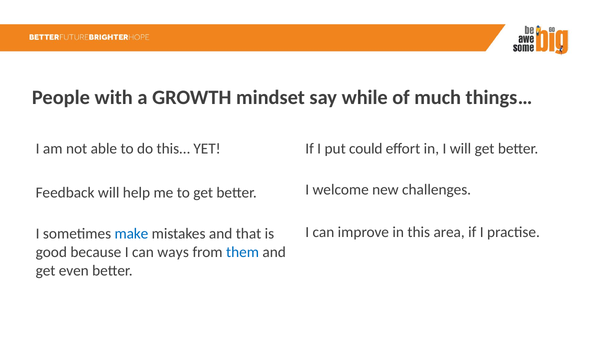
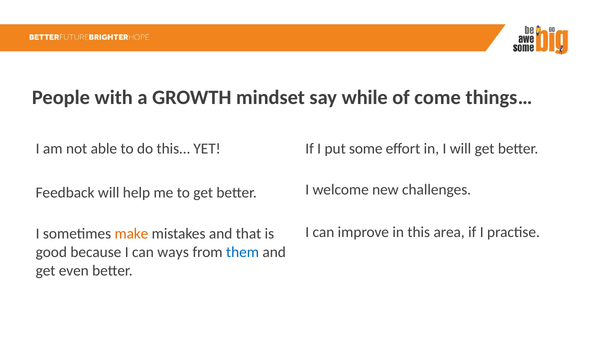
much: much -> come
could: could -> some
make colour: blue -> orange
